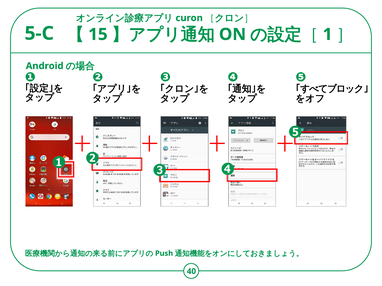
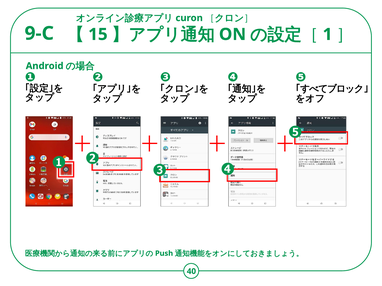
5-C: 5-C -> 9-C
